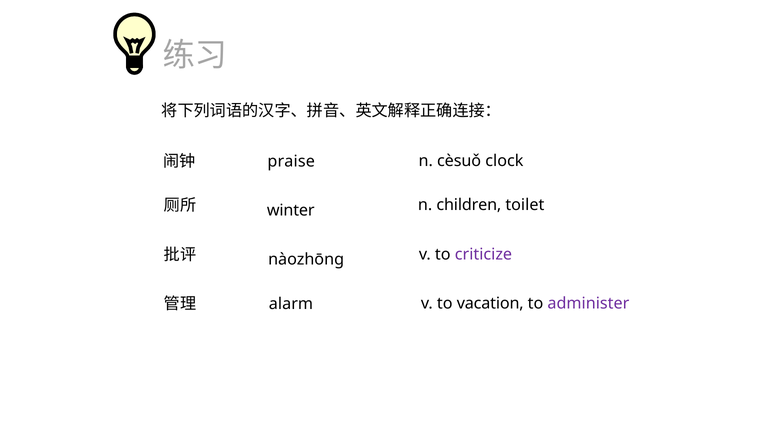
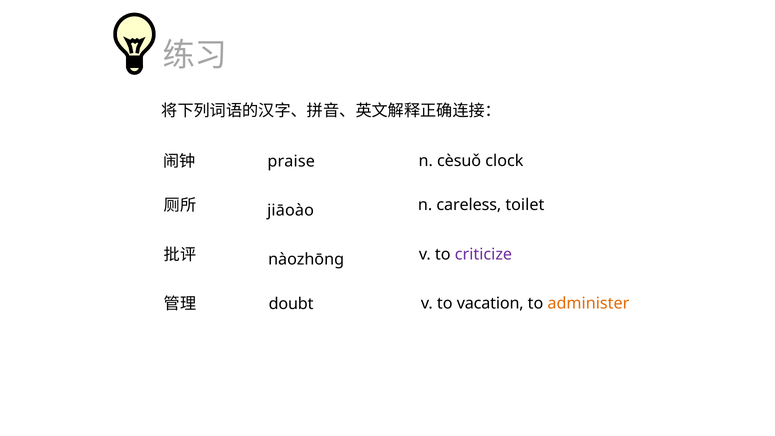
children: children -> careless
winter: winter -> jiāoào
administer colour: purple -> orange
alarm: alarm -> doubt
